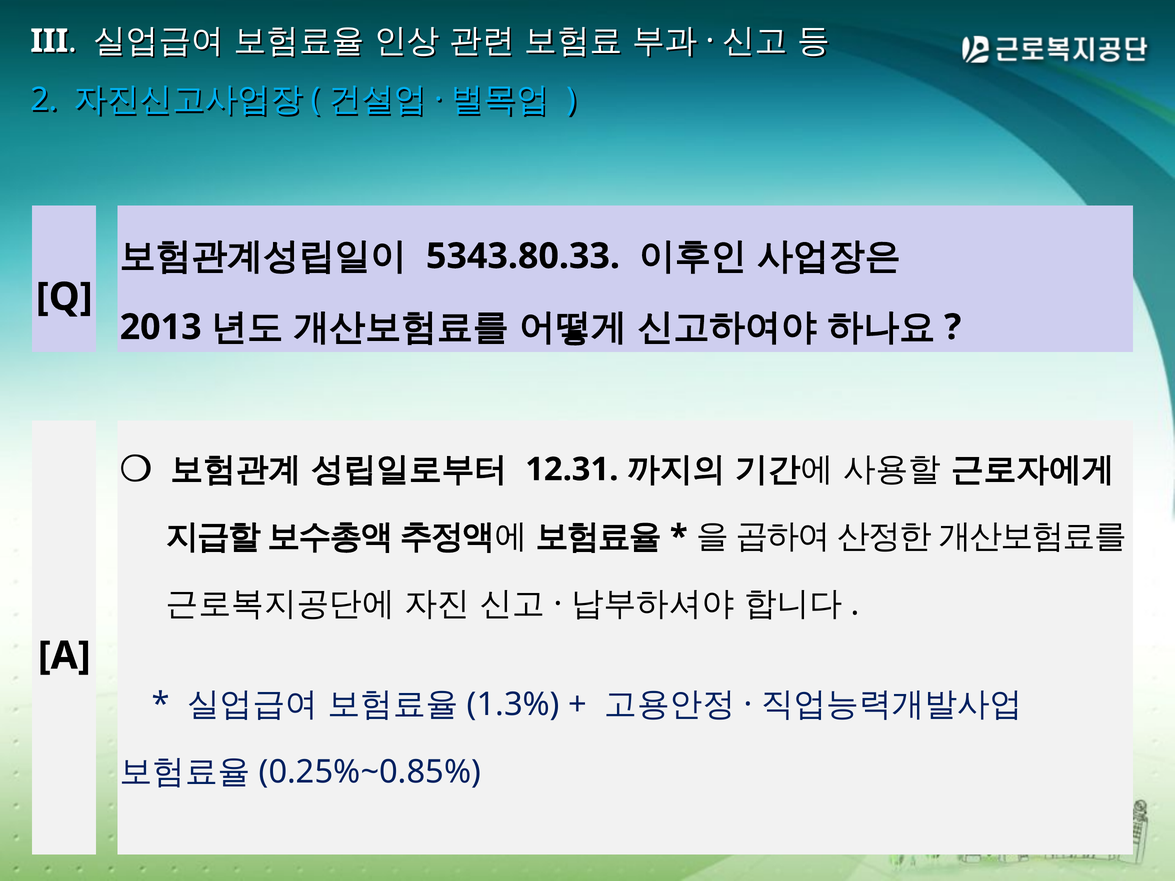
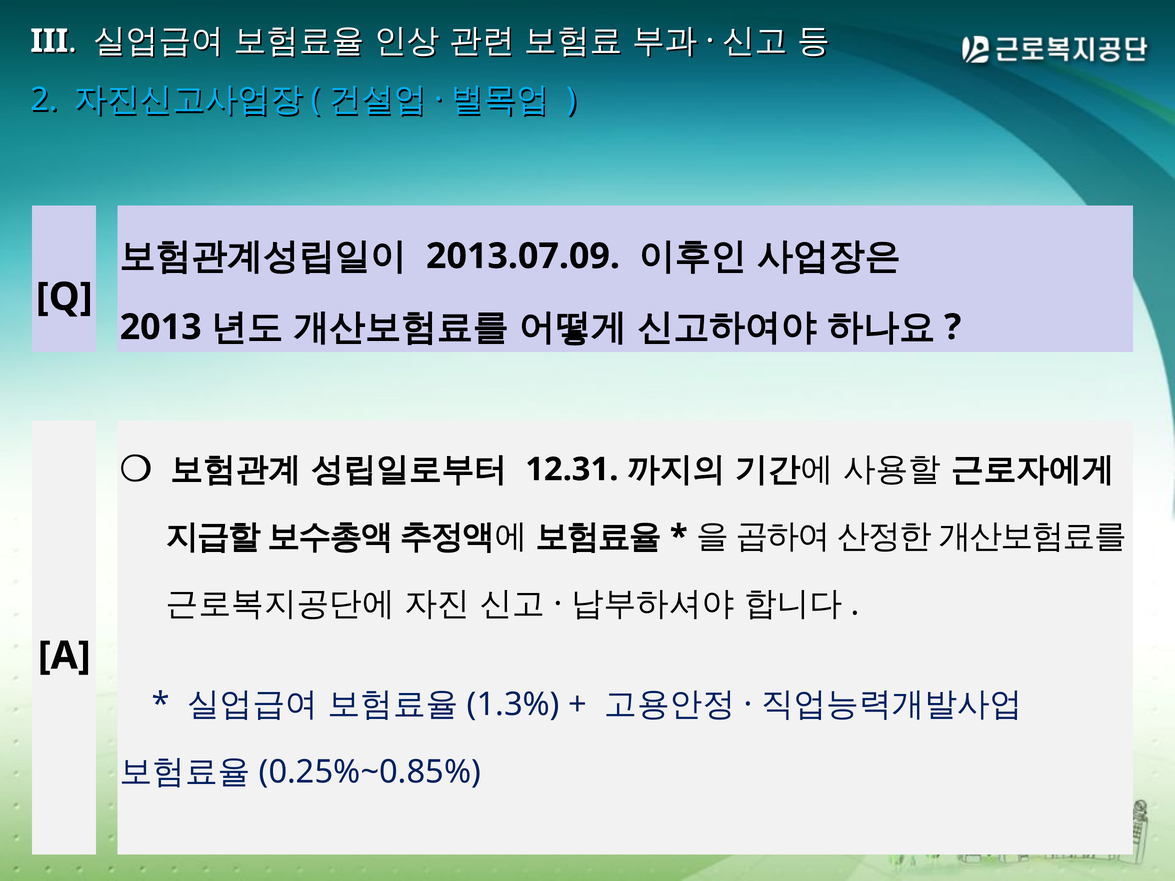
5343.80.33: 5343.80.33 -> 2013.07.09
